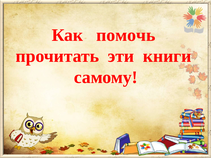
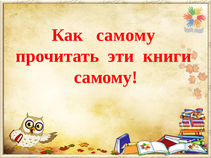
Как помочь: помочь -> самому
